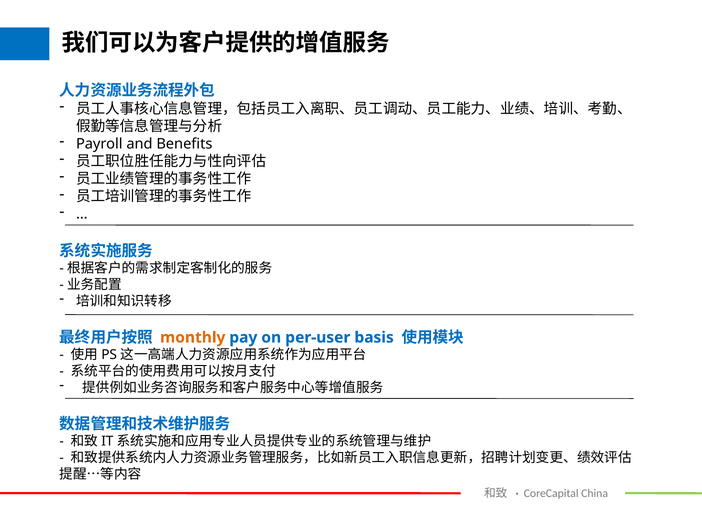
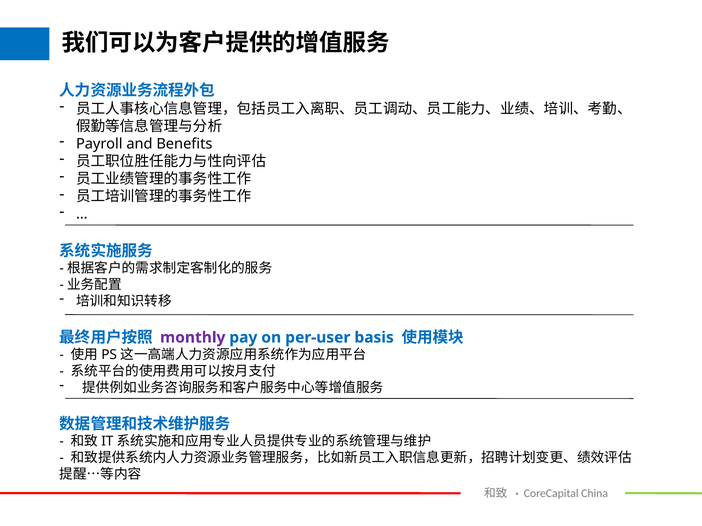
monthly colour: orange -> purple
